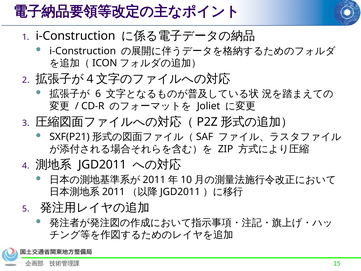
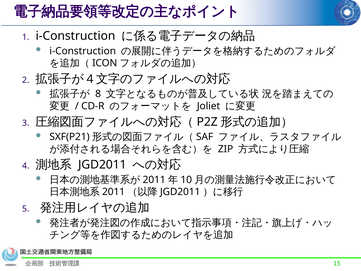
6: 6 -> 8
